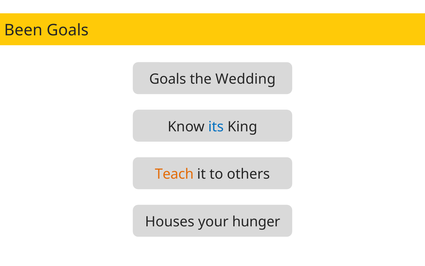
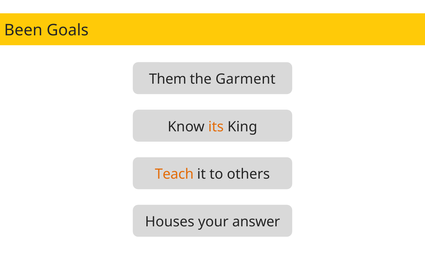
Goals at (168, 79): Goals -> Them
Wedding: Wedding -> Garment
its colour: blue -> orange
hunger: hunger -> answer
